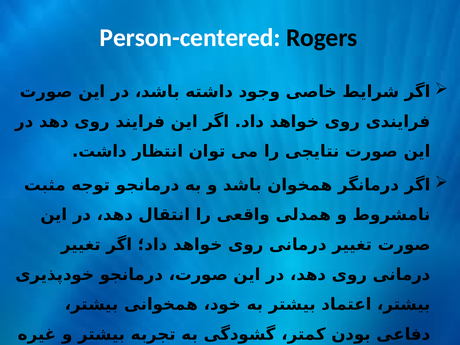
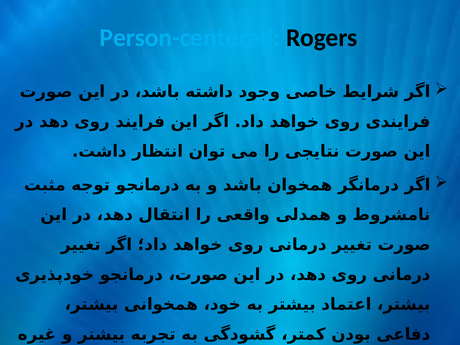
Person-centered colour: white -> light blue
